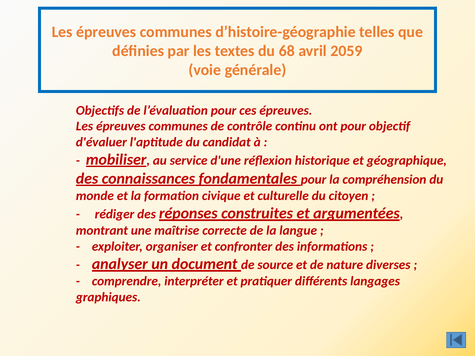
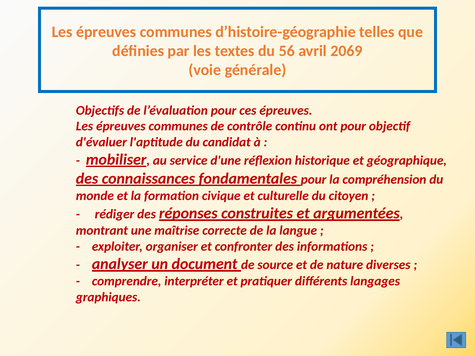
68: 68 -> 56
2059: 2059 -> 2069
